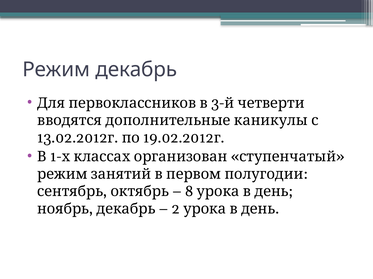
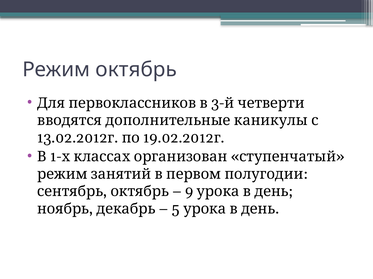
Режим декабрь: декабрь -> октябрь
8: 8 -> 9
2: 2 -> 5
